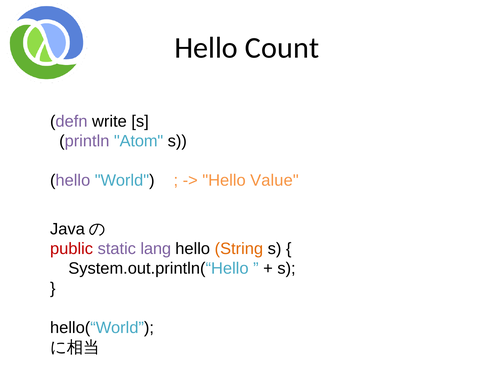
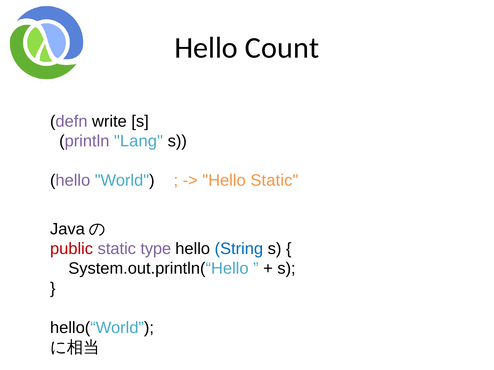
Atom: Atom -> Lang
Hello Value: Value -> Static
lang: lang -> type
String colour: orange -> blue
